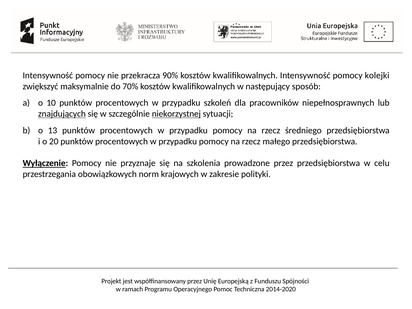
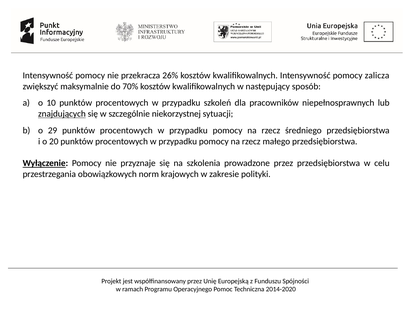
90%: 90% -> 26%
kolejki: kolejki -> zalicza
niekorzystnej underline: present -> none
13: 13 -> 29
